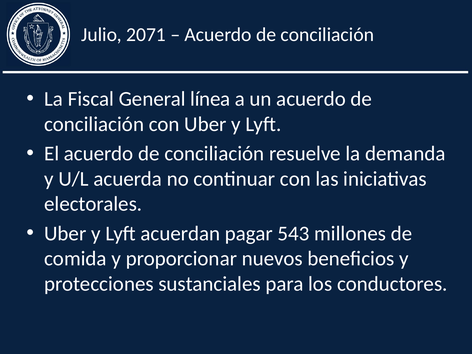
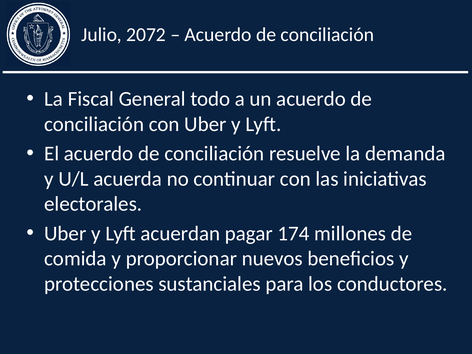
2071: 2071 -> 2072
línea: línea -> todo
543: 543 -> 174
